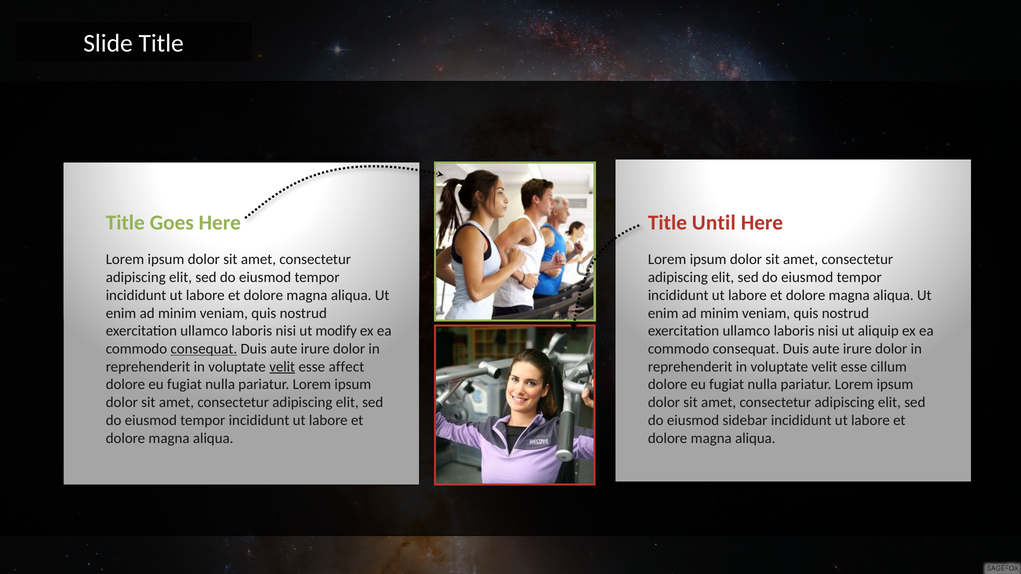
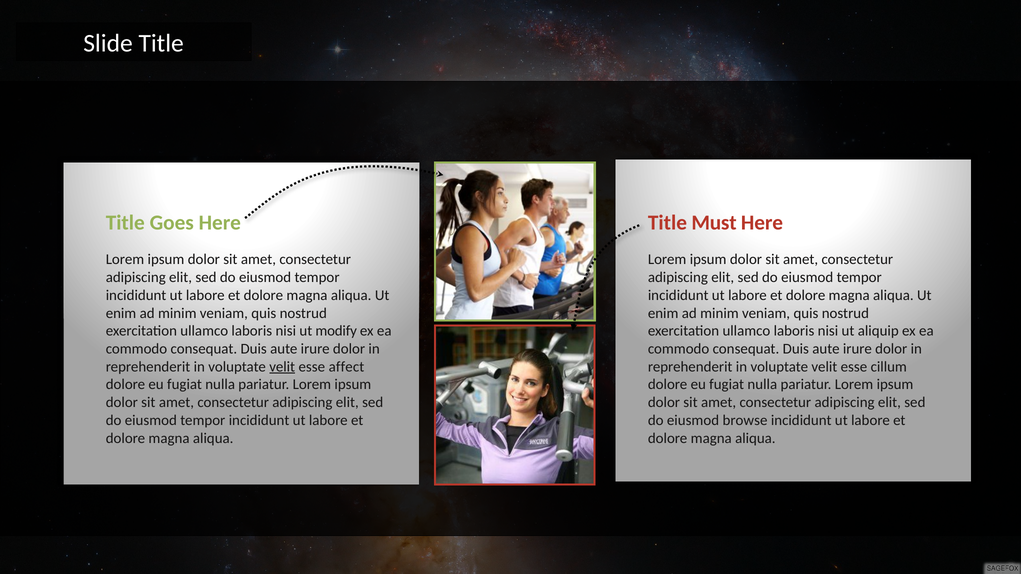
Until: Until -> Must
consequat at (204, 349) underline: present -> none
sidebar: sidebar -> browse
